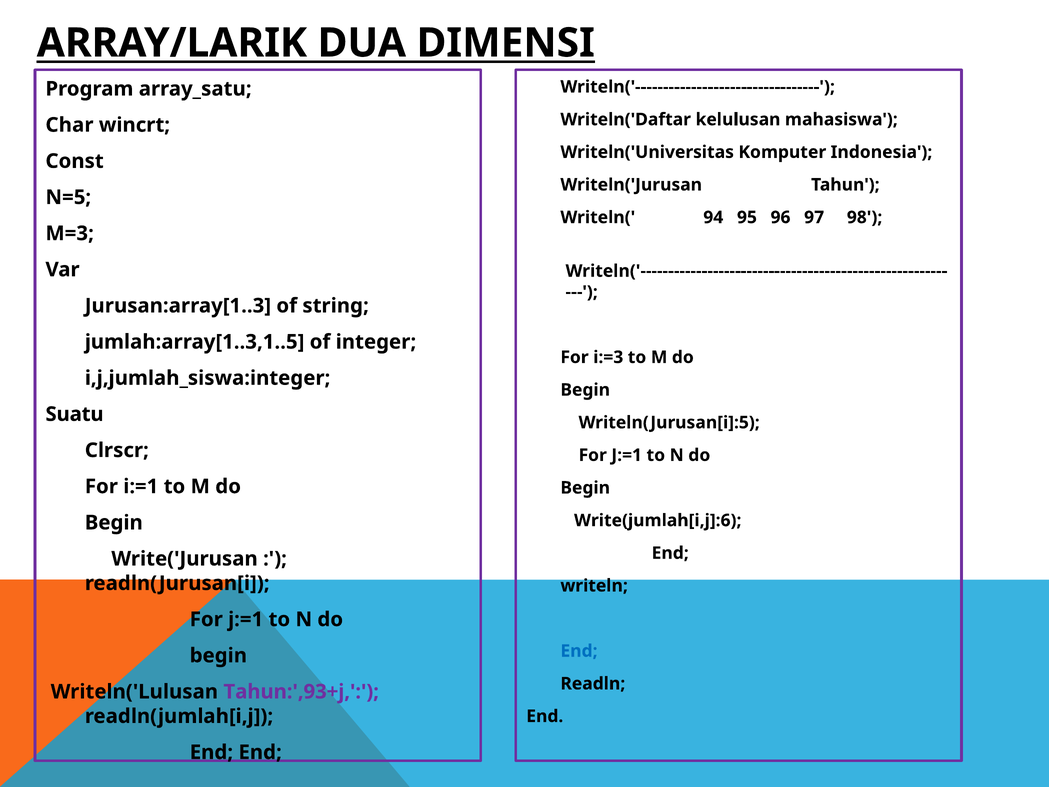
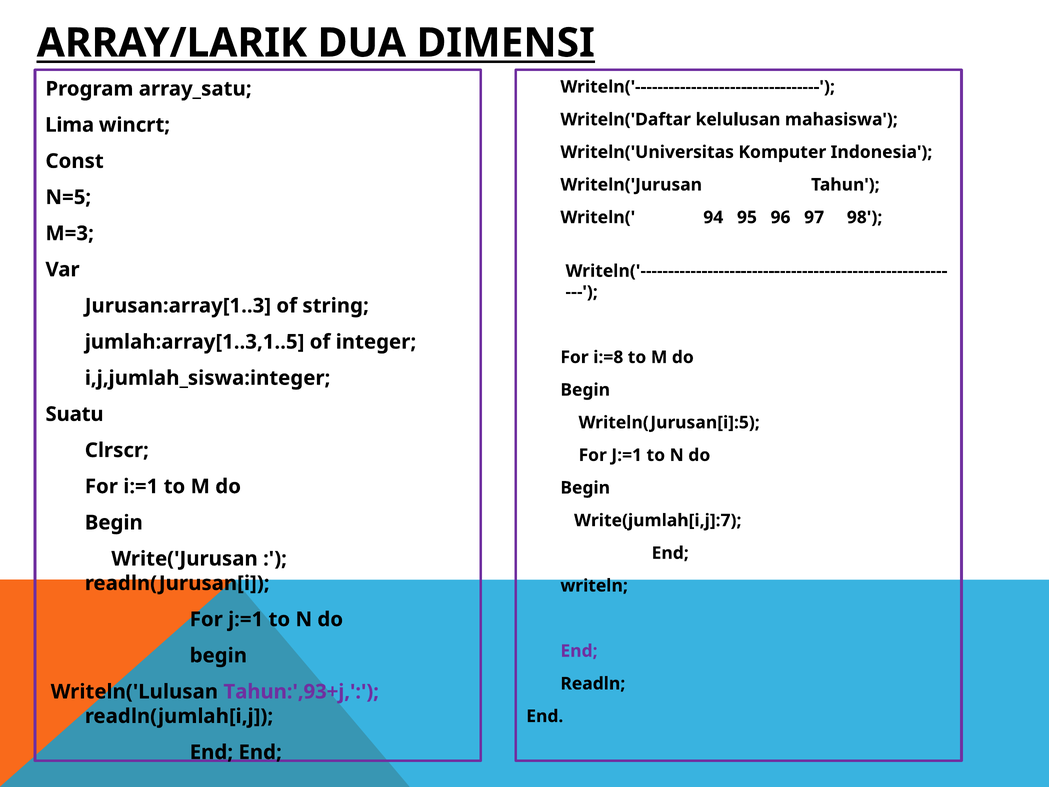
Char: Char -> Lima
i:=3: i:=3 -> i:=8
Write(jumlah[i,j]:6: Write(jumlah[i,j]:6 -> Write(jumlah[i,j]:7
End at (579, 651) colour: blue -> purple
